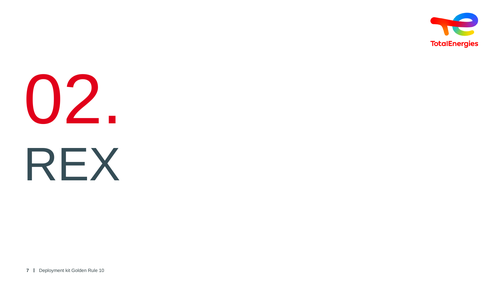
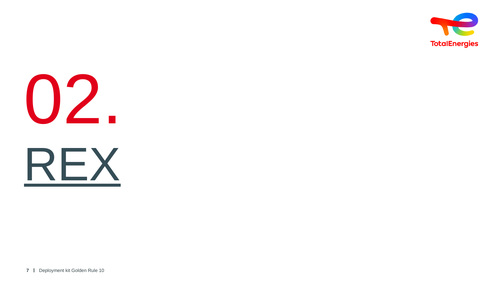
REX underline: none -> present
